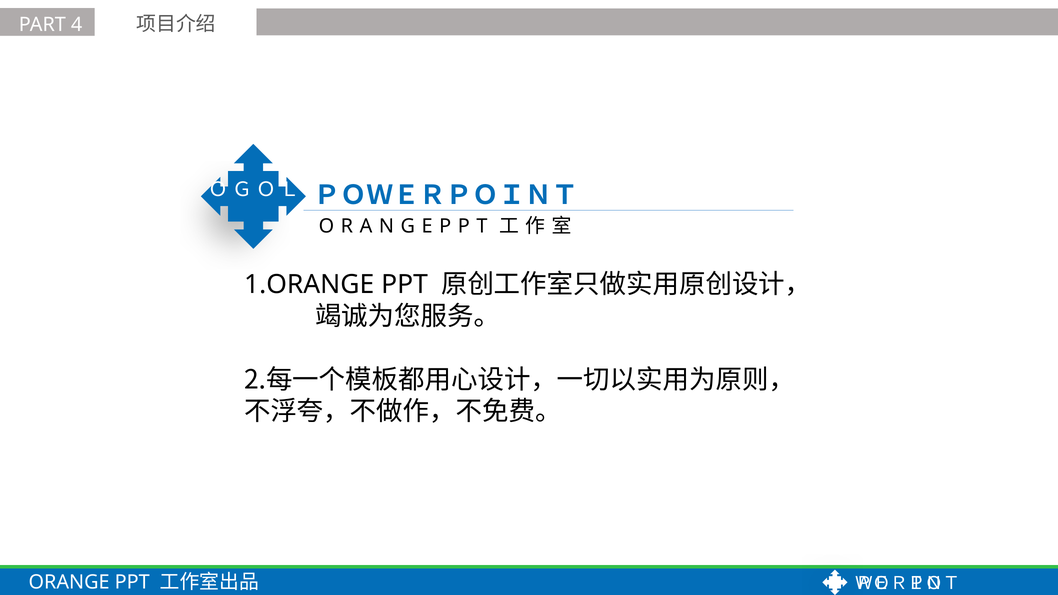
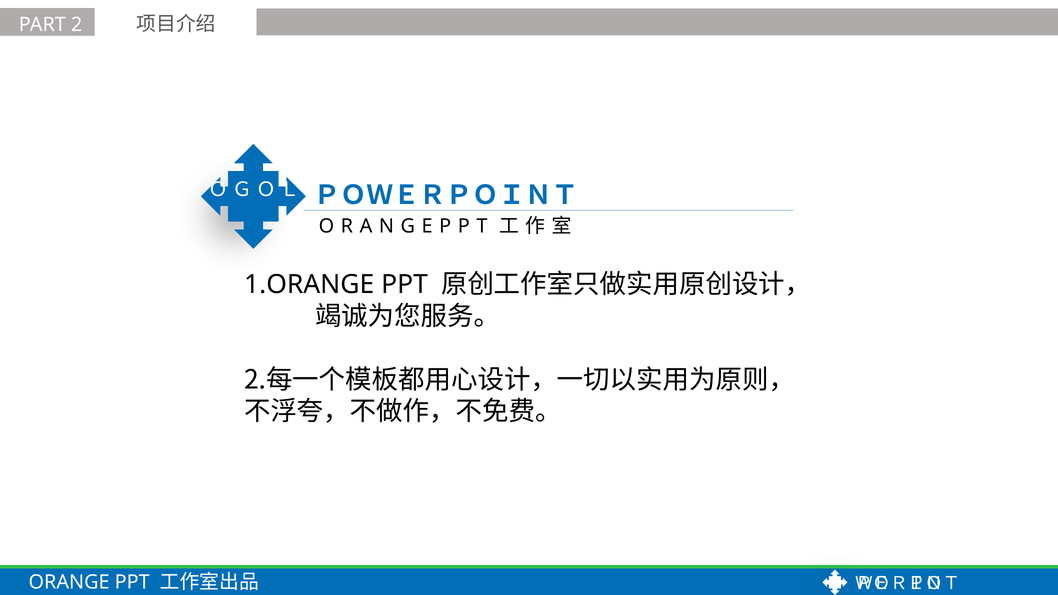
4: 4 -> 2
